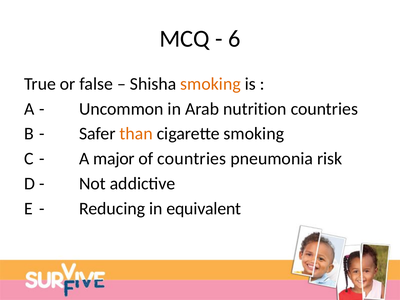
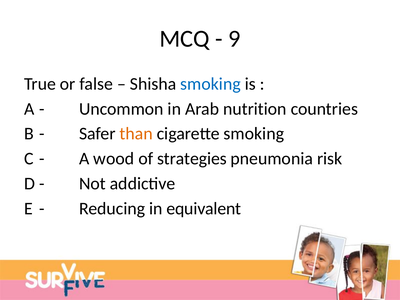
6: 6 -> 9
smoking at (211, 84) colour: orange -> blue
major: major -> wood
of countries: countries -> strategies
